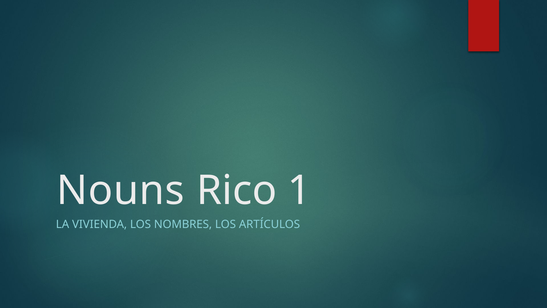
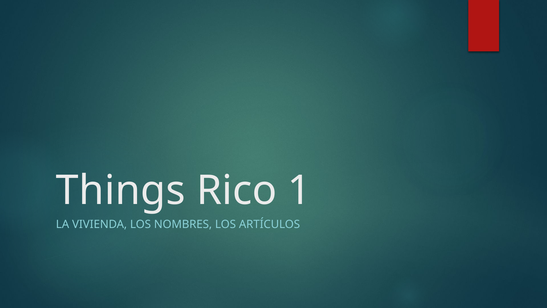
Nouns: Nouns -> Things
